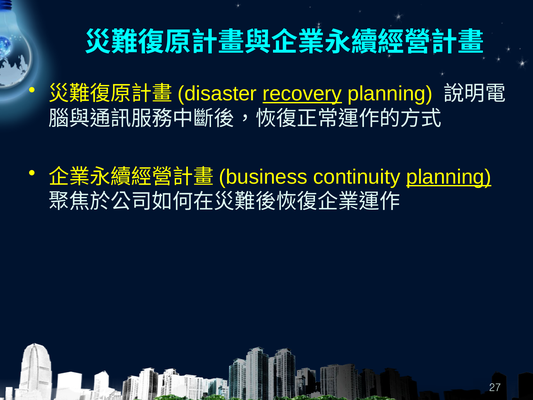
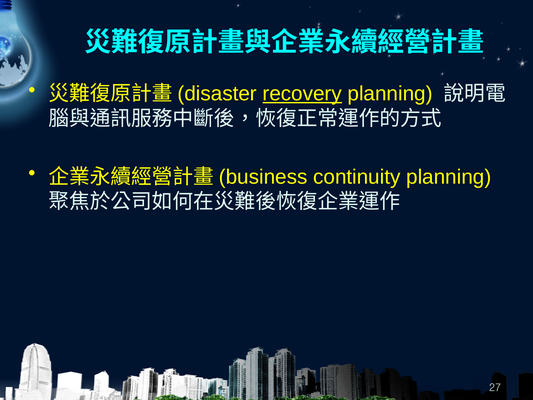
planning at (449, 177) underline: present -> none
